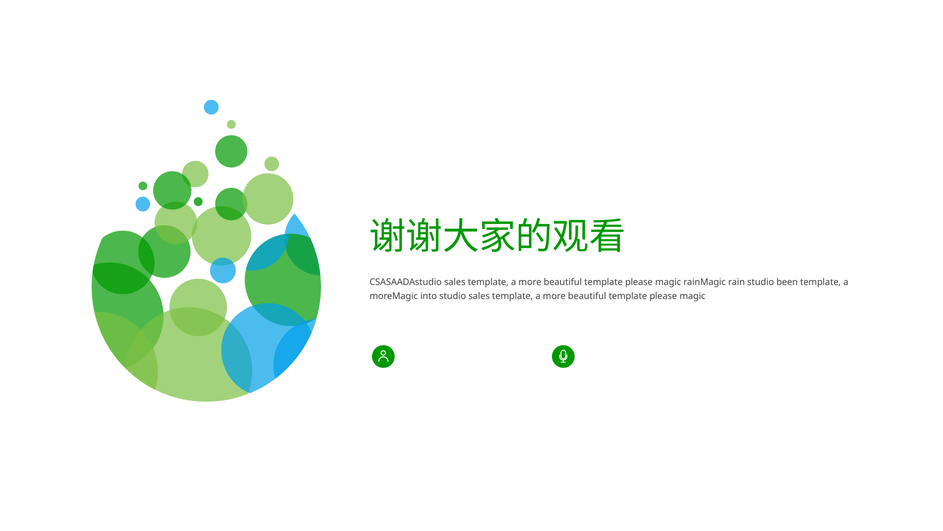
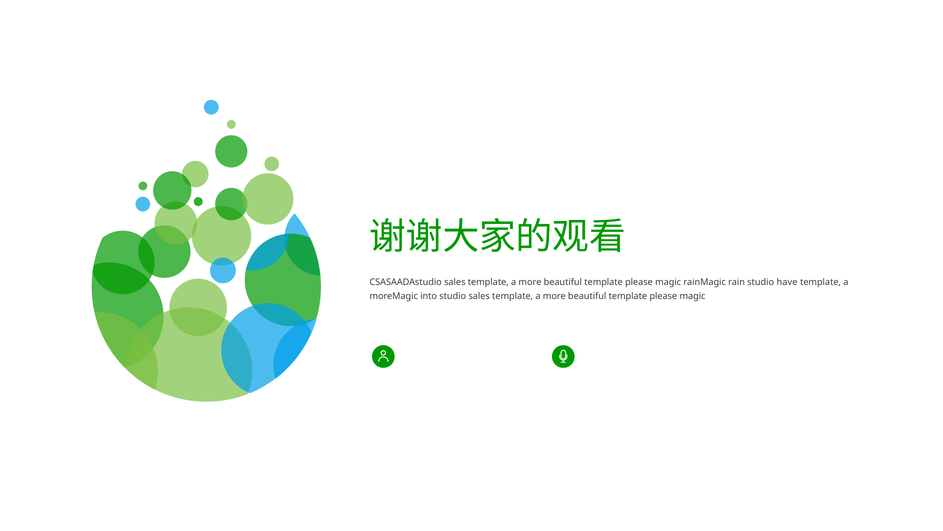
been: been -> have
